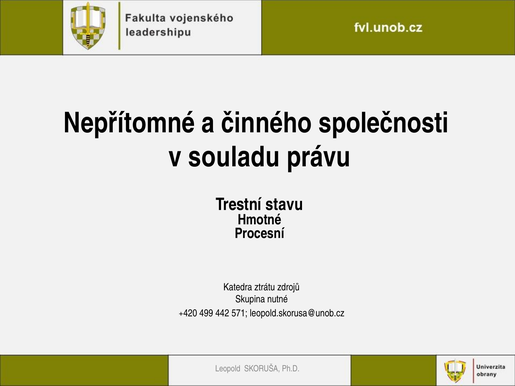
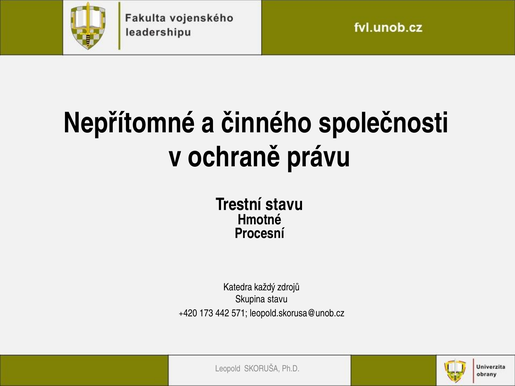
souladu: souladu -> ochraně
ztrátu: ztrátu -> každý
Skupina nutné: nutné -> stavu
499: 499 -> 173
